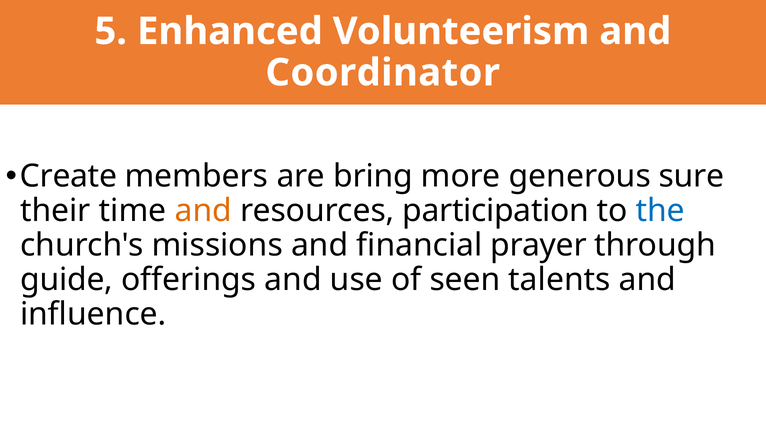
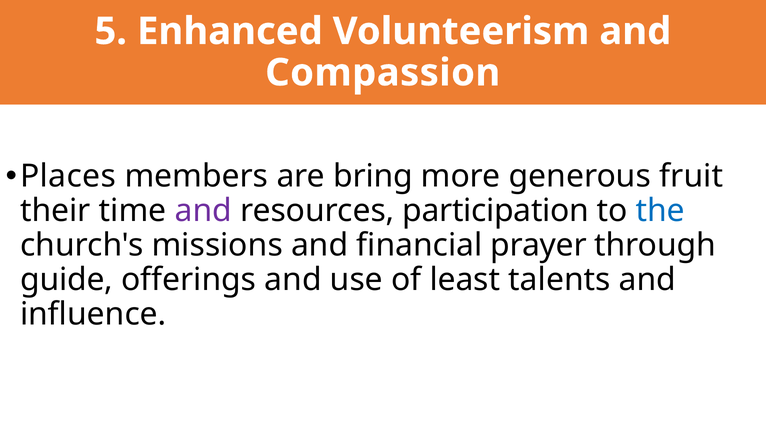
Coordinator: Coordinator -> Compassion
Create: Create -> Places
sure: sure -> fruit
and at (203, 211) colour: orange -> purple
seen: seen -> least
